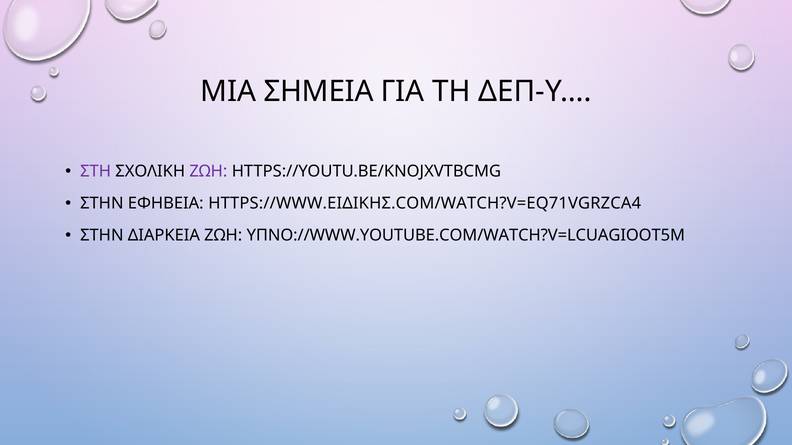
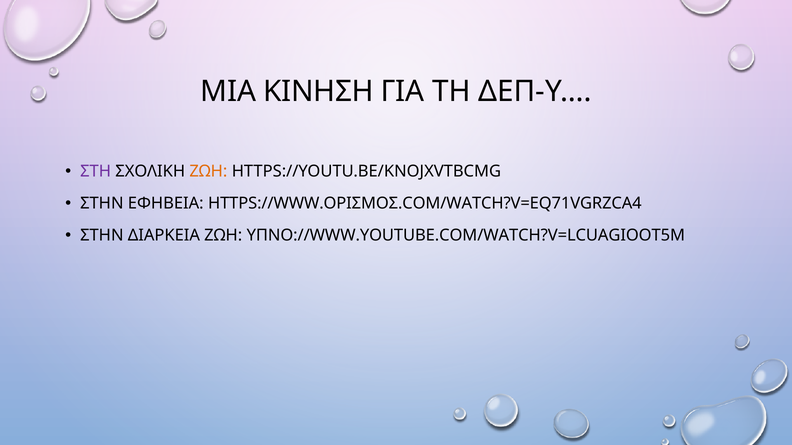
ΣΗΜΕΙΑ: ΣΗΜΕΙΑ -> ΚΙΝΗΣΗ
ΖΩΗ at (208, 172) colour: purple -> orange
HTTPS://WWW.ΕΙΔΙΚΗΣ.COM/WATCH?V=EQ71VGRZCA4: HTTPS://WWW.ΕΙΔΙΚΗΣ.COM/WATCH?V=EQ71VGRZCA4 -> HTTPS://WWW.ΟΡΙΣΜΟΣ.COM/WATCH?V=EQ71VGRZCA4
